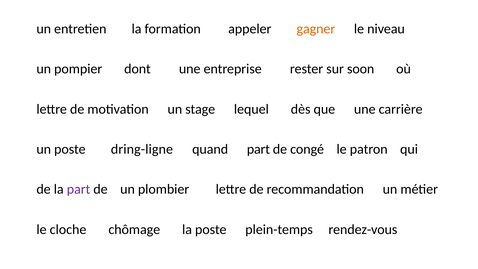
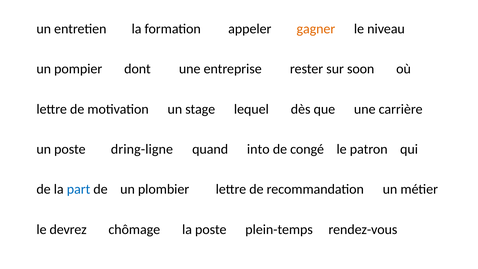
quand part: part -> into
part at (79, 189) colour: purple -> blue
cloche: cloche -> devrez
